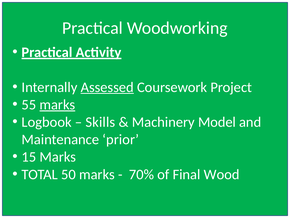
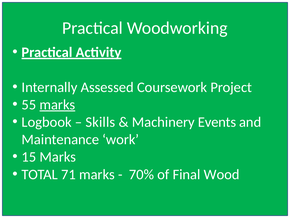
Assessed underline: present -> none
Model: Model -> Events
prior: prior -> work
50: 50 -> 71
